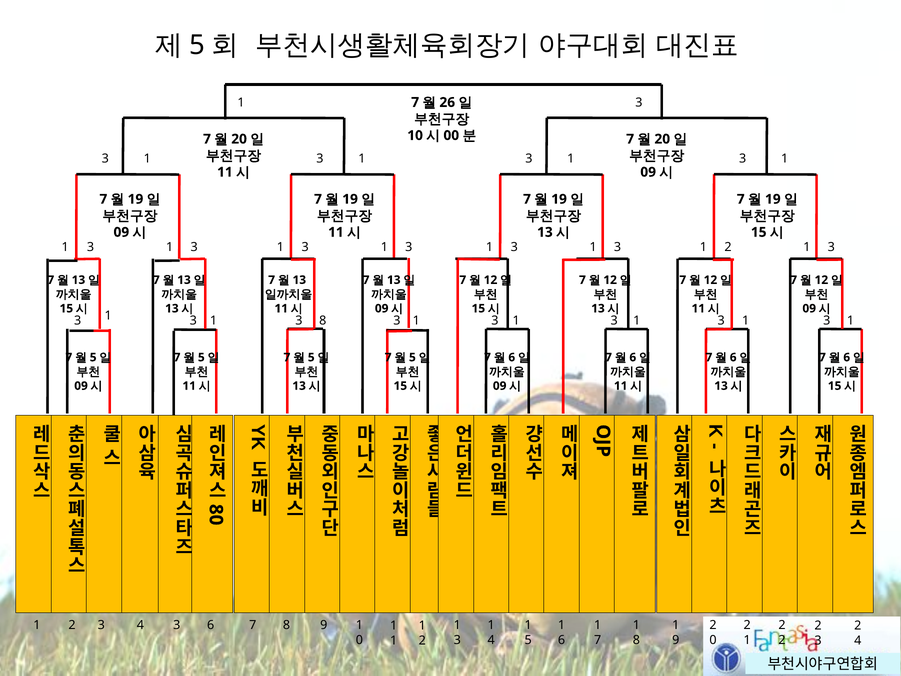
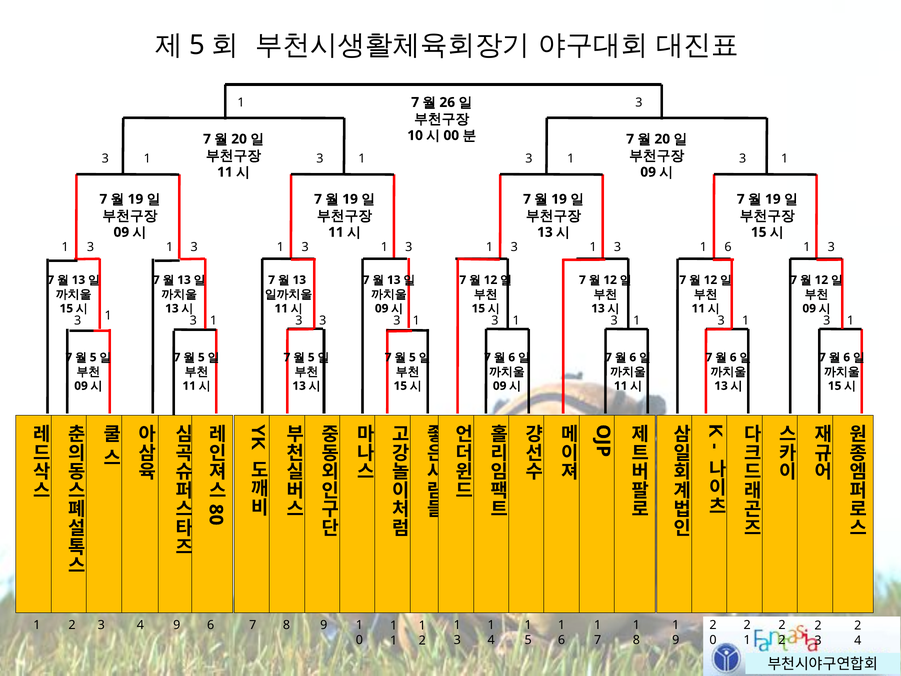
2 at (728, 247): 2 -> 6
8 at (323, 321): 8 -> 3
3 4 3: 3 -> 9
